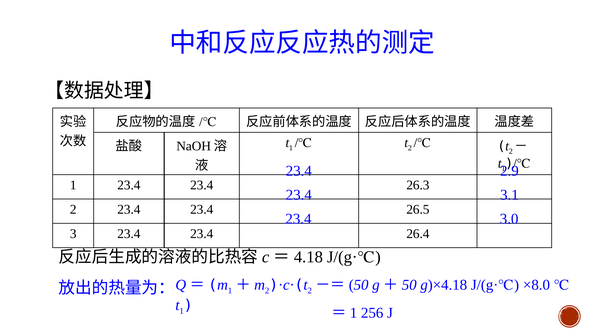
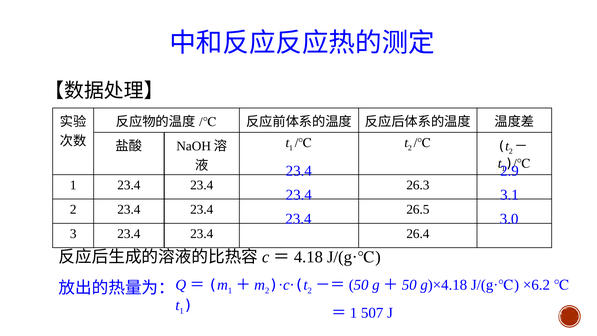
×8.0: ×8.0 -> ×6.2
256: 256 -> 507
